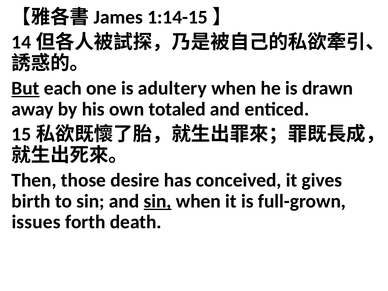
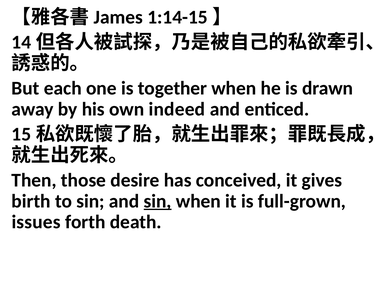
But underline: present -> none
adultery: adultery -> together
totaled: totaled -> indeed
